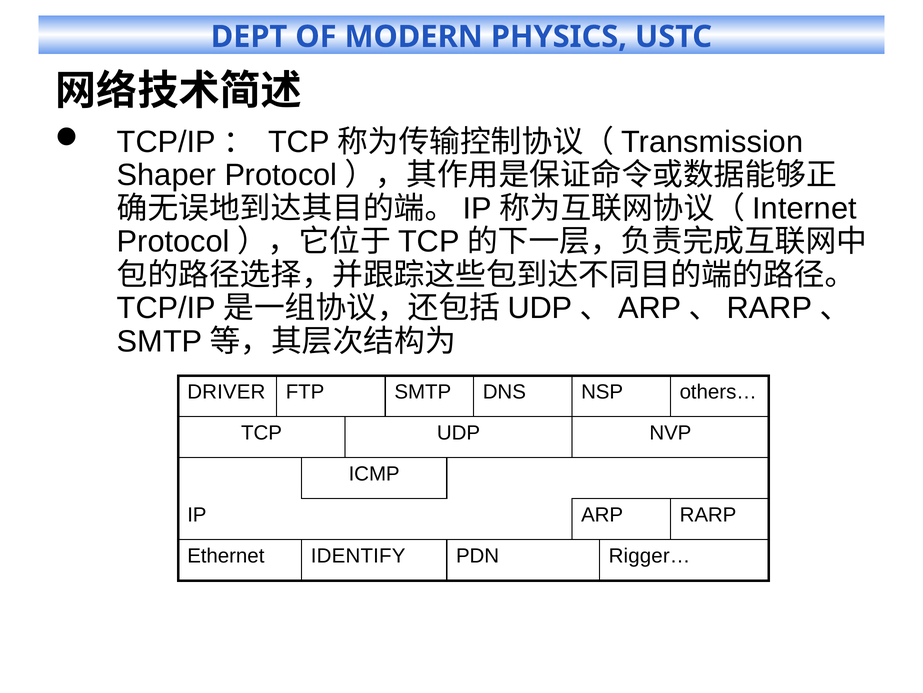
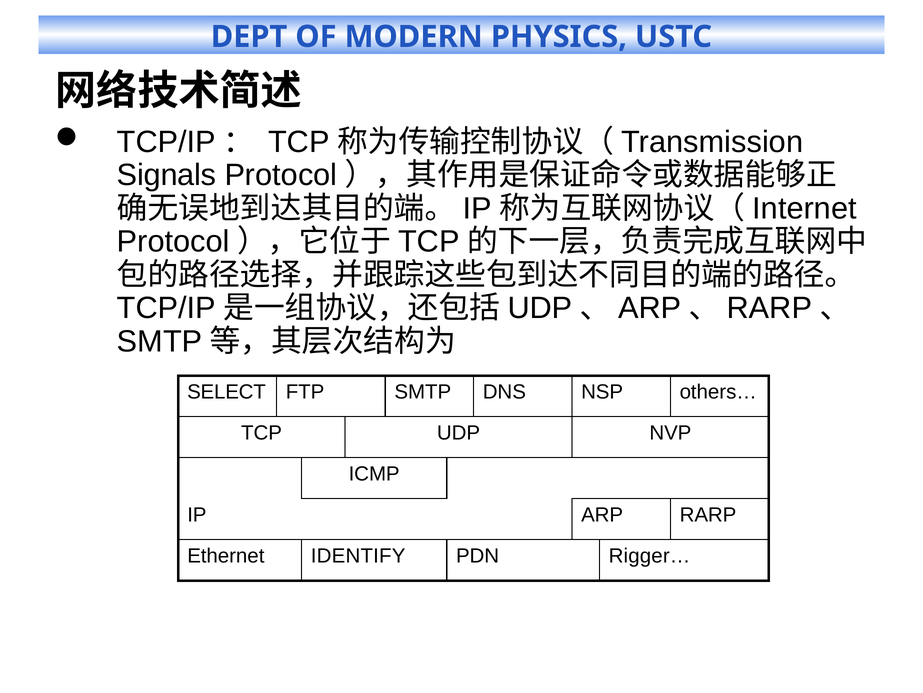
Shaper: Shaper -> Signals
DRIVER: DRIVER -> SELECT
